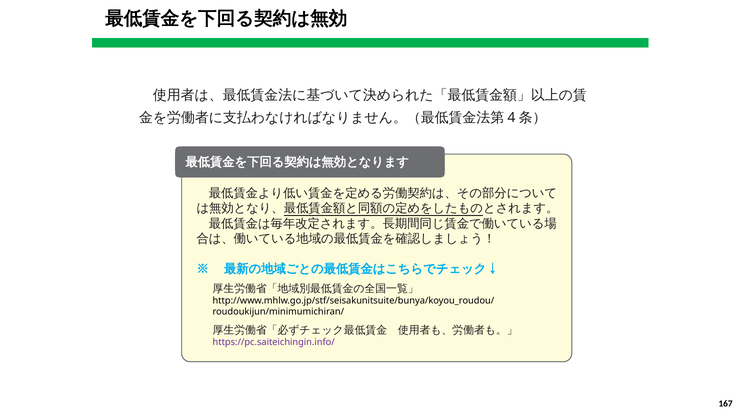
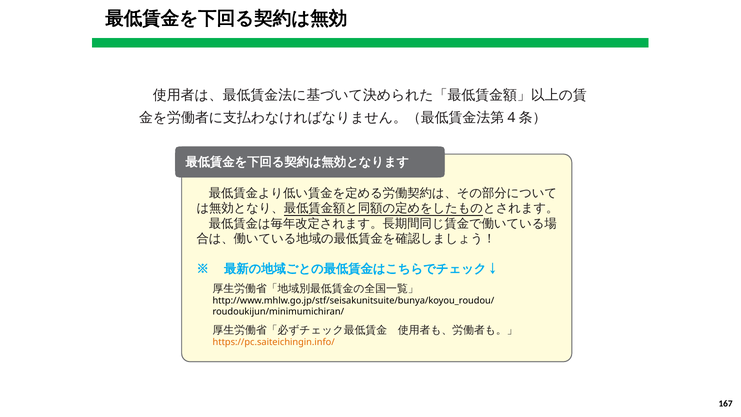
https://pc.saiteichingin.info/ colour: purple -> orange
